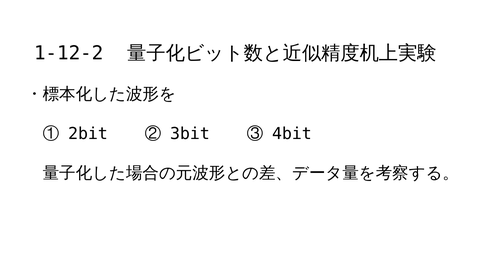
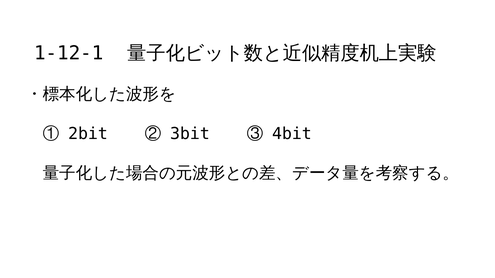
1-12-2: 1-12-2 -> 1-12-1
